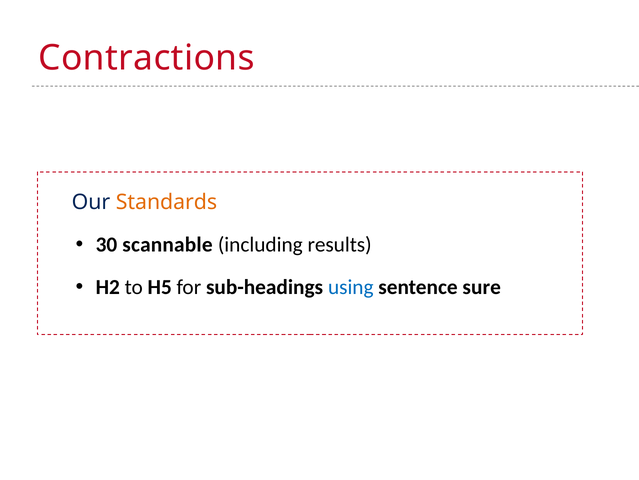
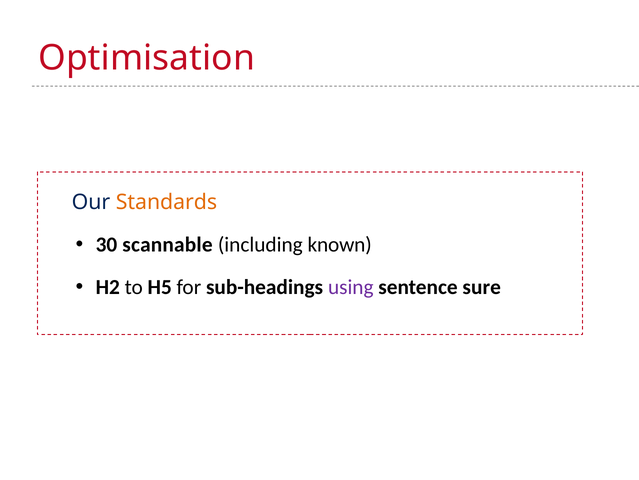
Contractions: Contractions -> Optimisation
results: results -> known
using colour: blue -> purple
